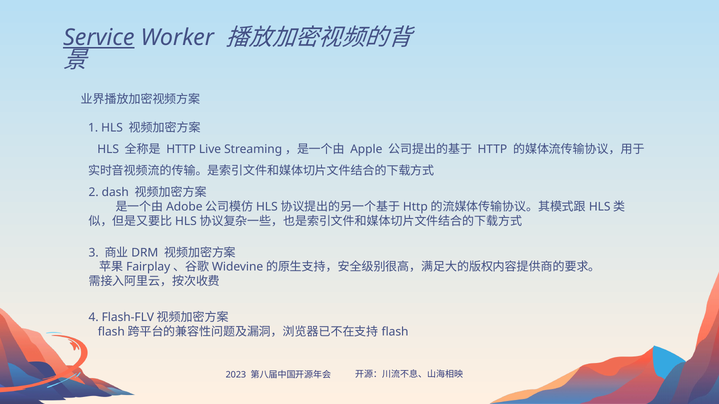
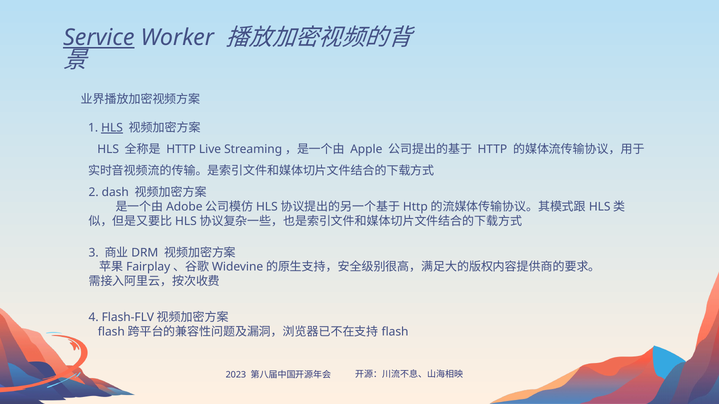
HLS at (112, 128) underline: none -> present
